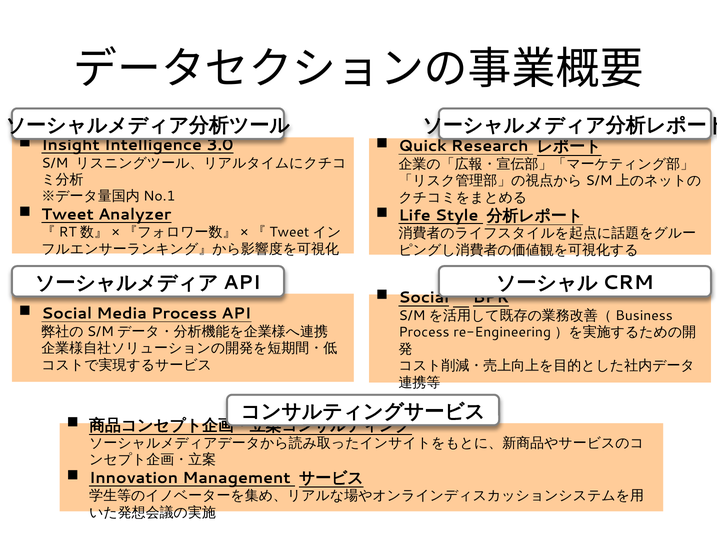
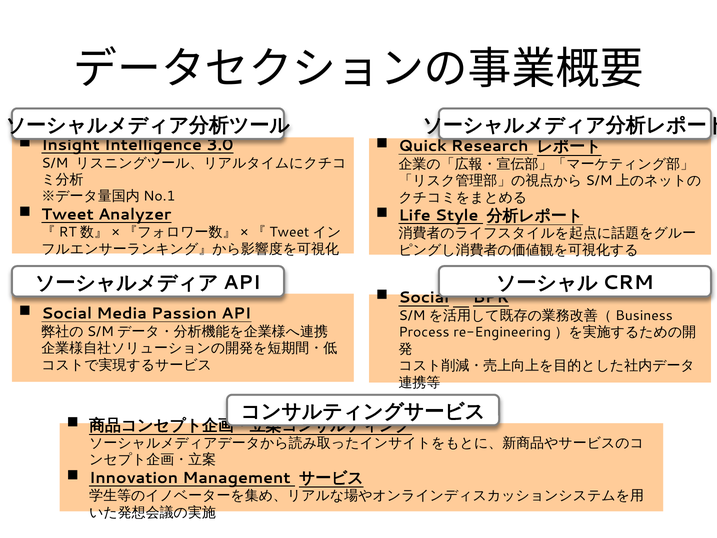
Media Process: Process -> Passion
